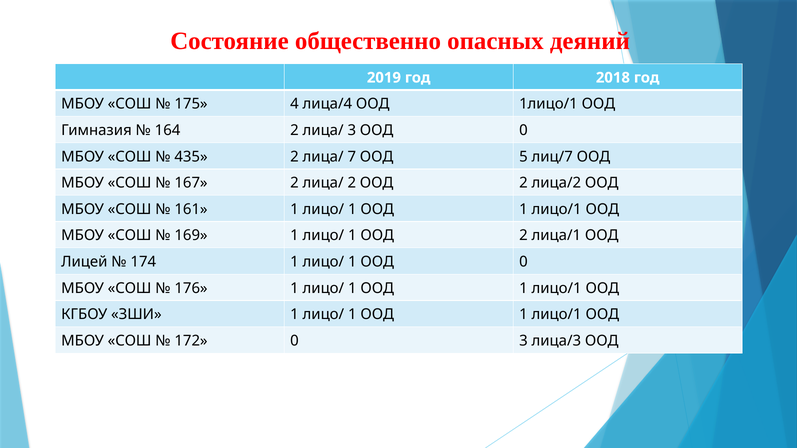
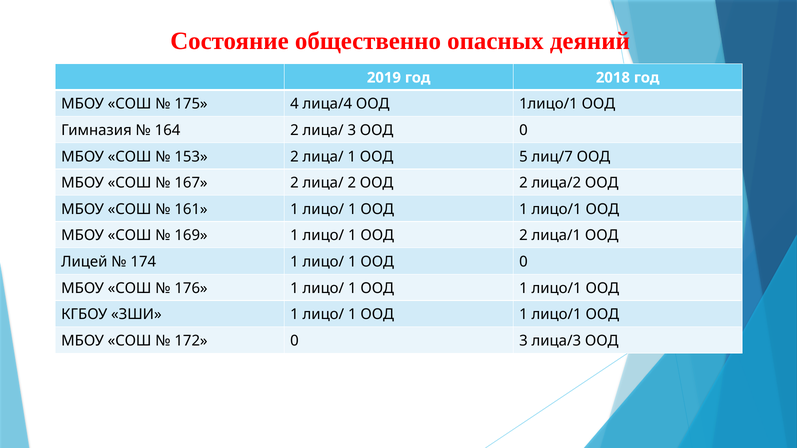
435: 435 -> 153
лица/ 7: 7 -> 1
